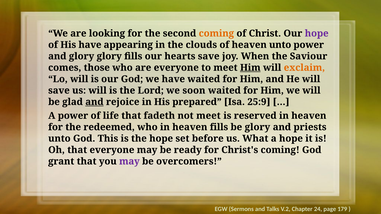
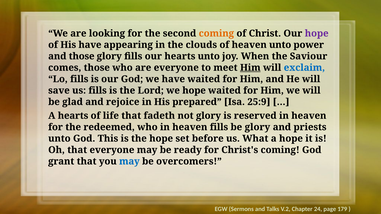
and glory: glory -> those
hearts save: save -> unto
exclaim colour: orange -> blue
Lo will: will -> fills
us will: will -> fills
we soon: soon -> hope
and at (94, 102) underline: present -> none
A power: power -> hearts
not meet: meet -> glory
may at (129, 162) colour: purple -> blue
